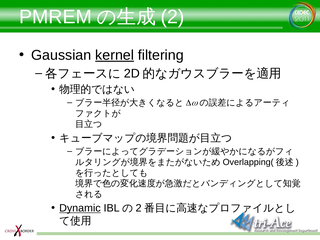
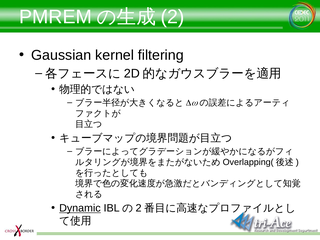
kernel underline: present -> none
